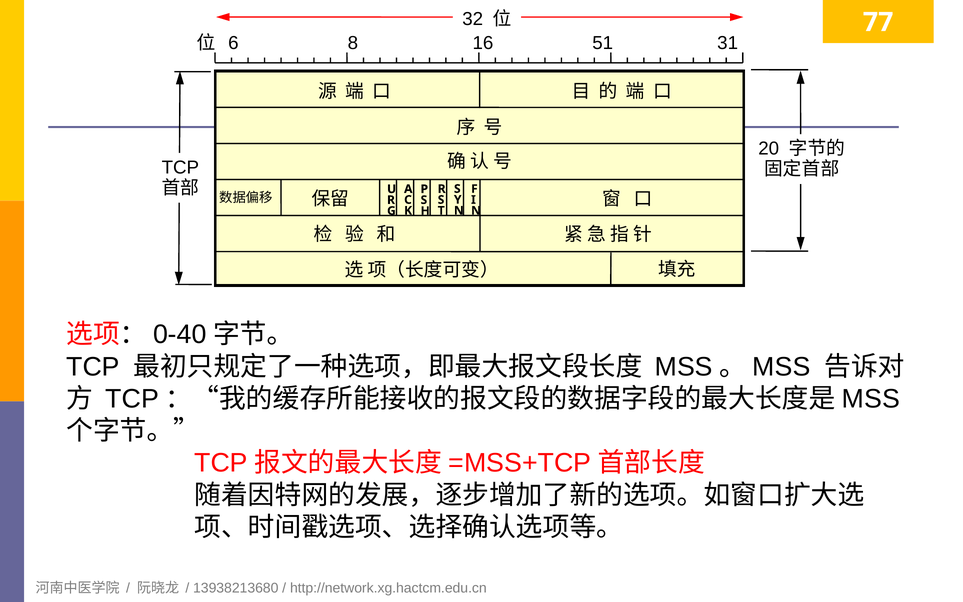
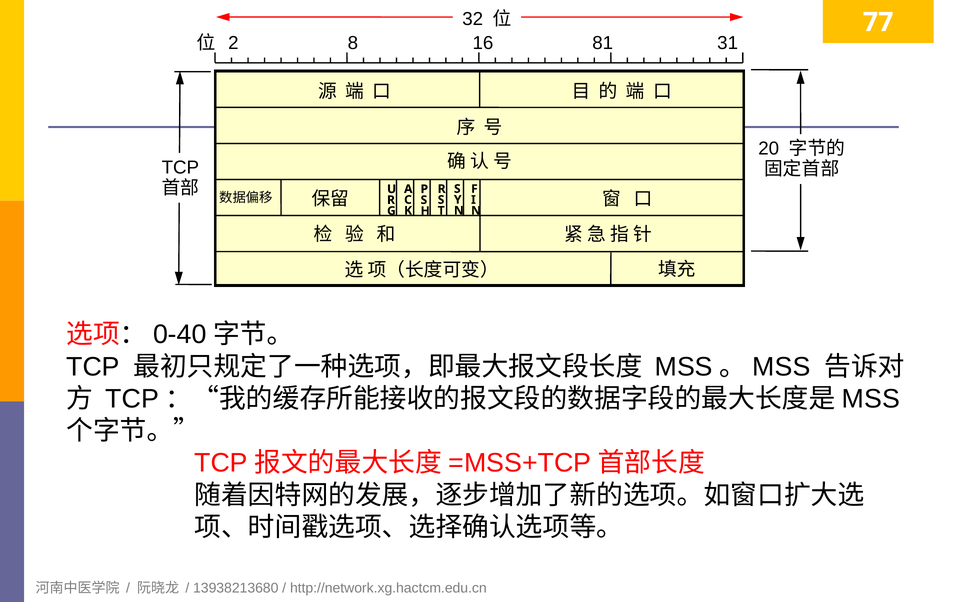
6: 6 -> 2
51: 51 -> 81
